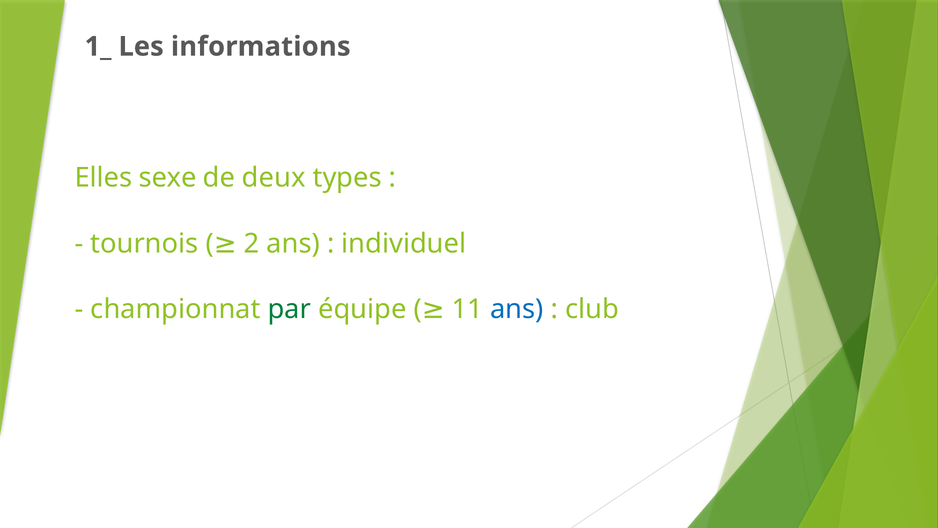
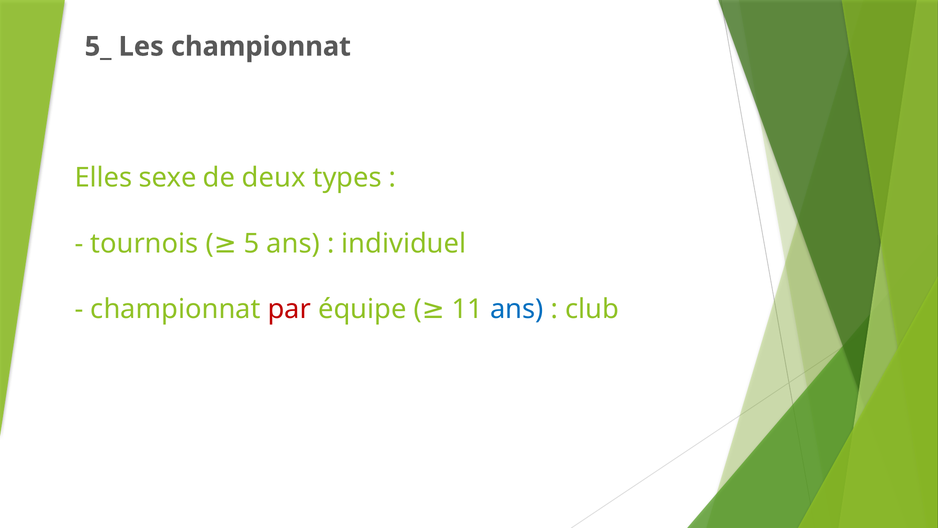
1_: 1_ -> 5_
Les informations: informations -> championnat
2: 2 -> 5
par colour: green -> red
